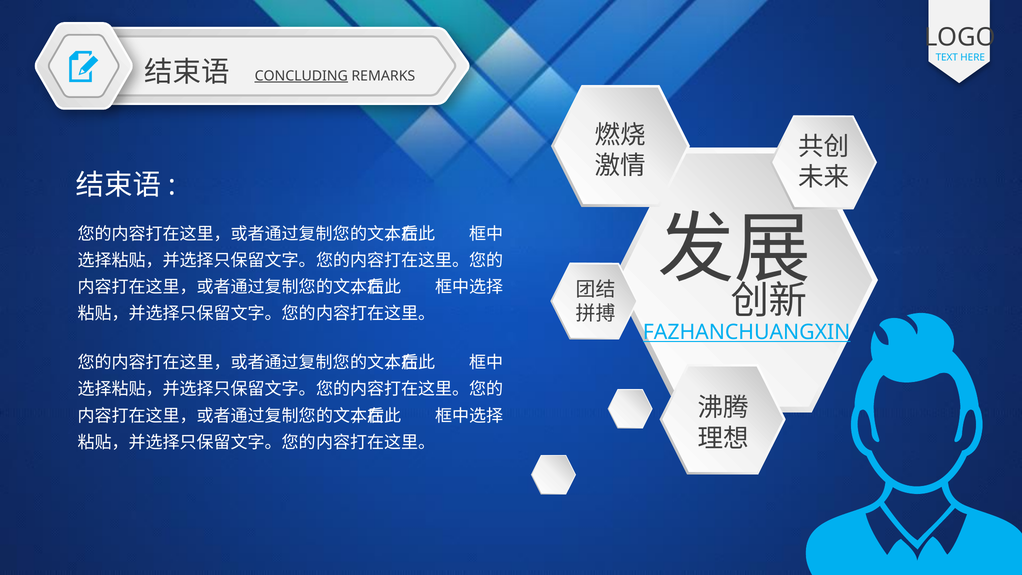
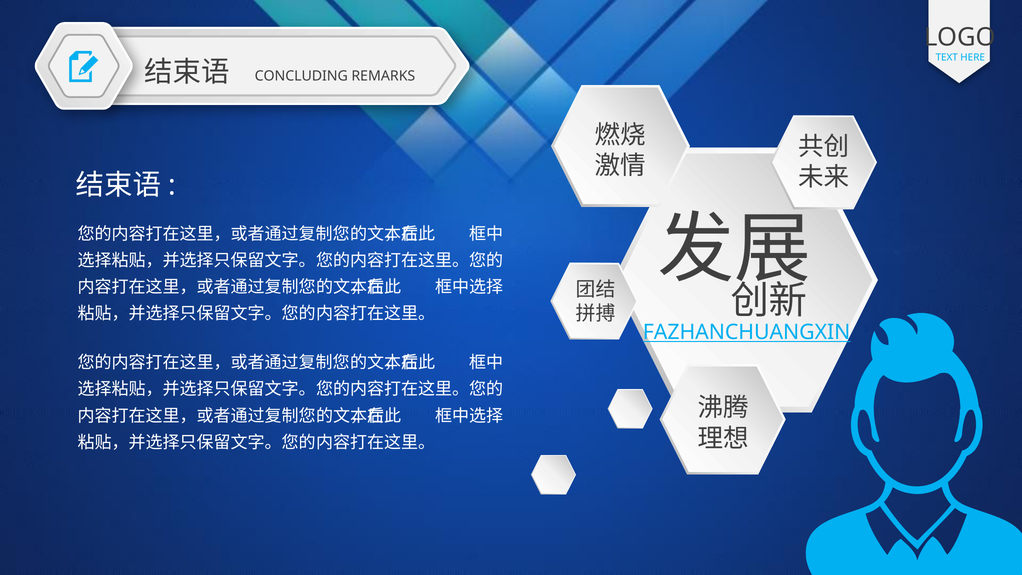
CONCLUDING underline: present -> none
